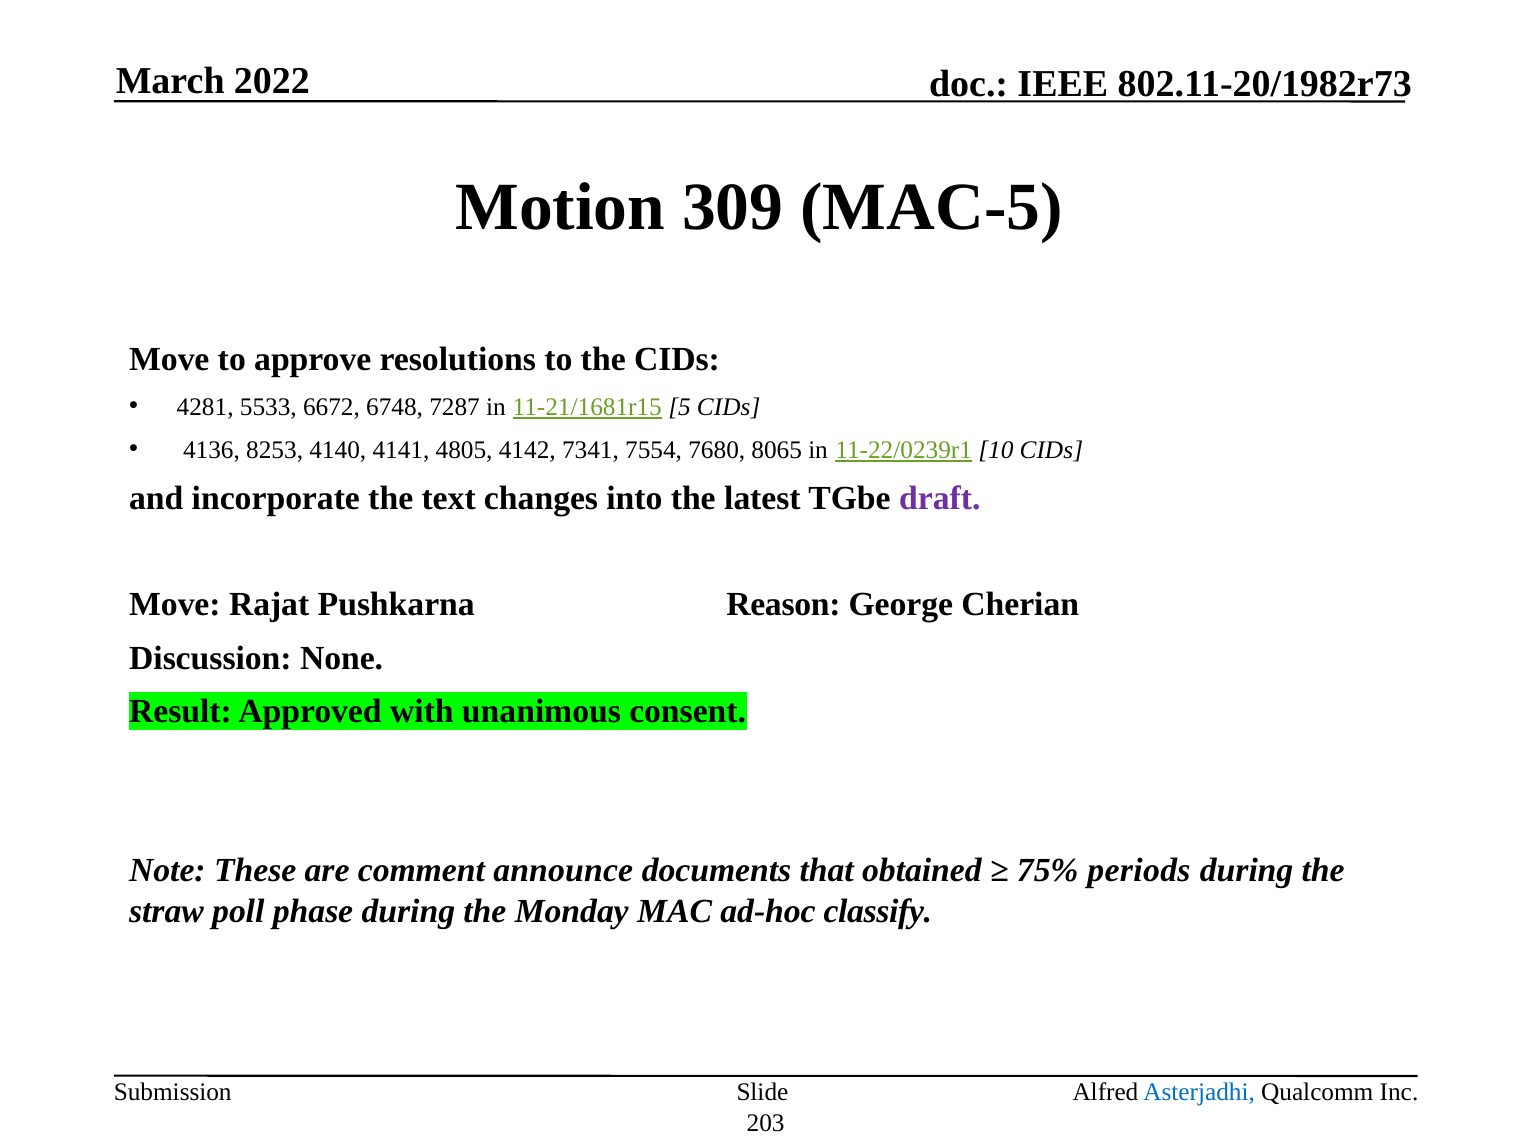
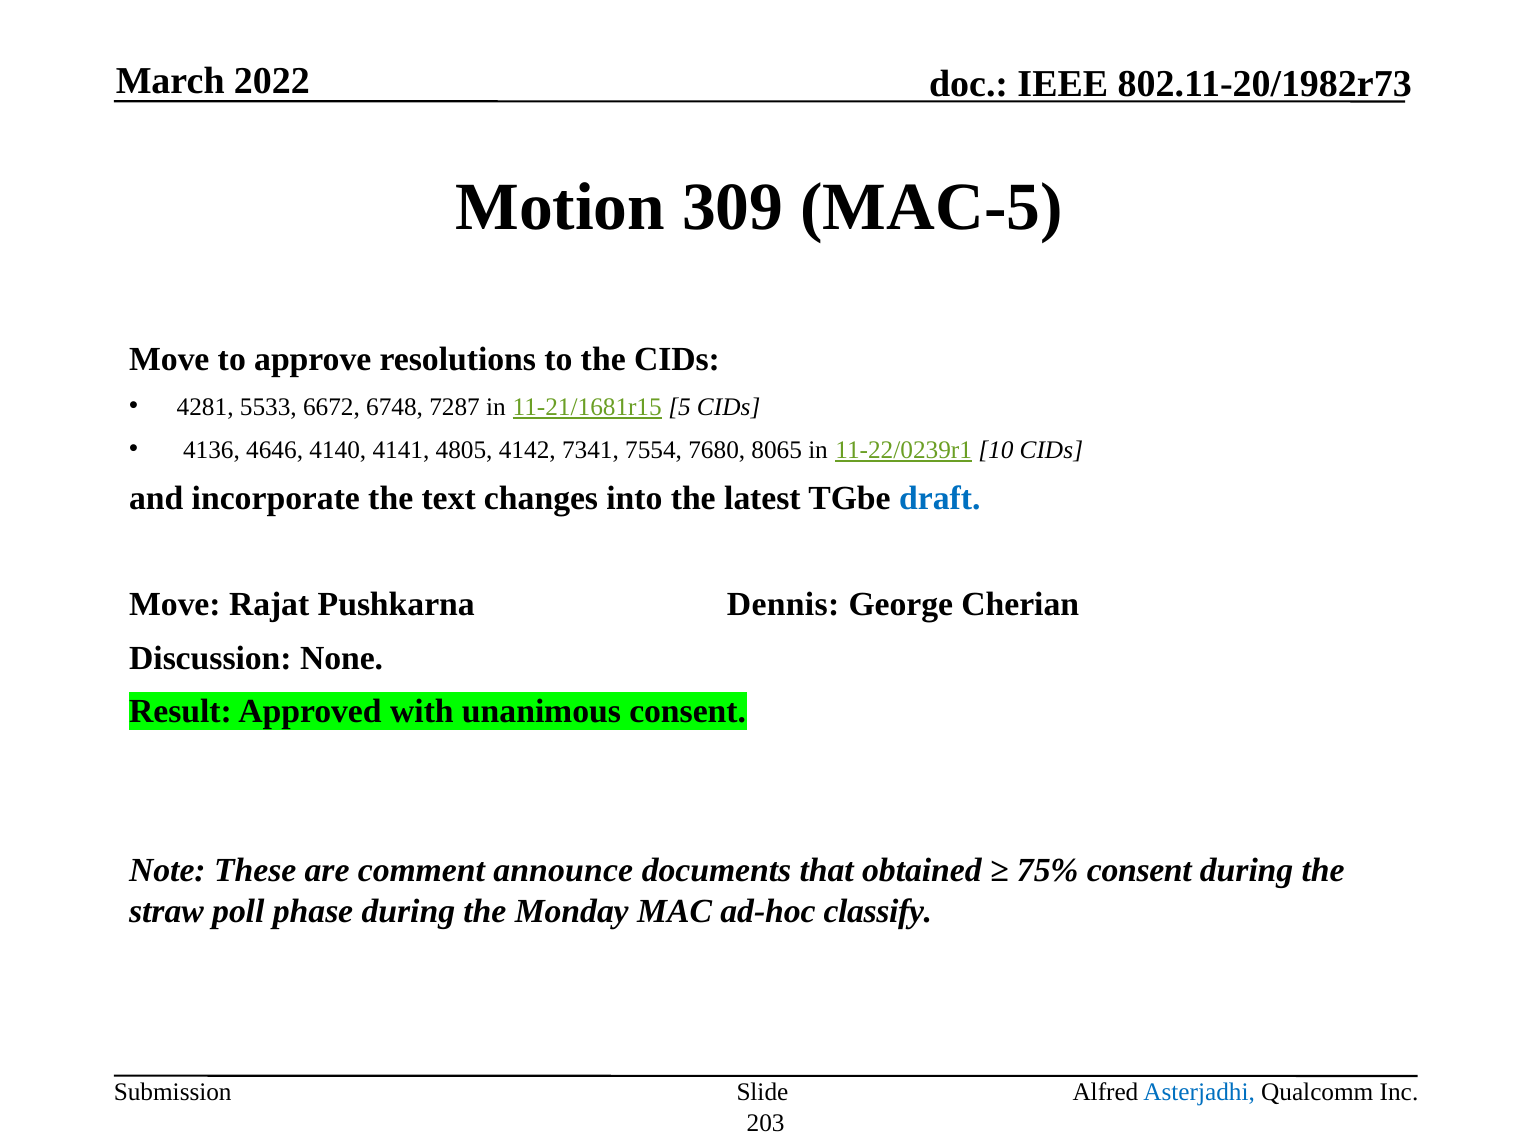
8253: 8253 -> 4646
draft colour: purple -> blue
Reason: Reason -> Dennis
75% periods: periods -> consent
